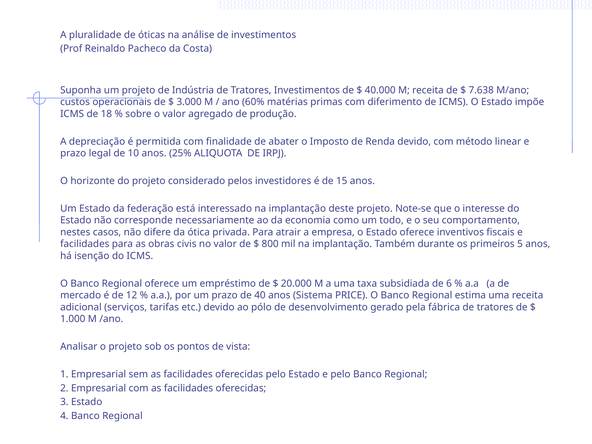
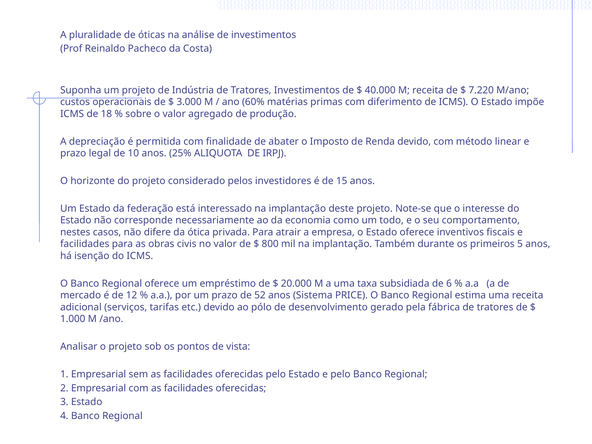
7.638: 7.638 -> 7.220
40: 40 -> 52
